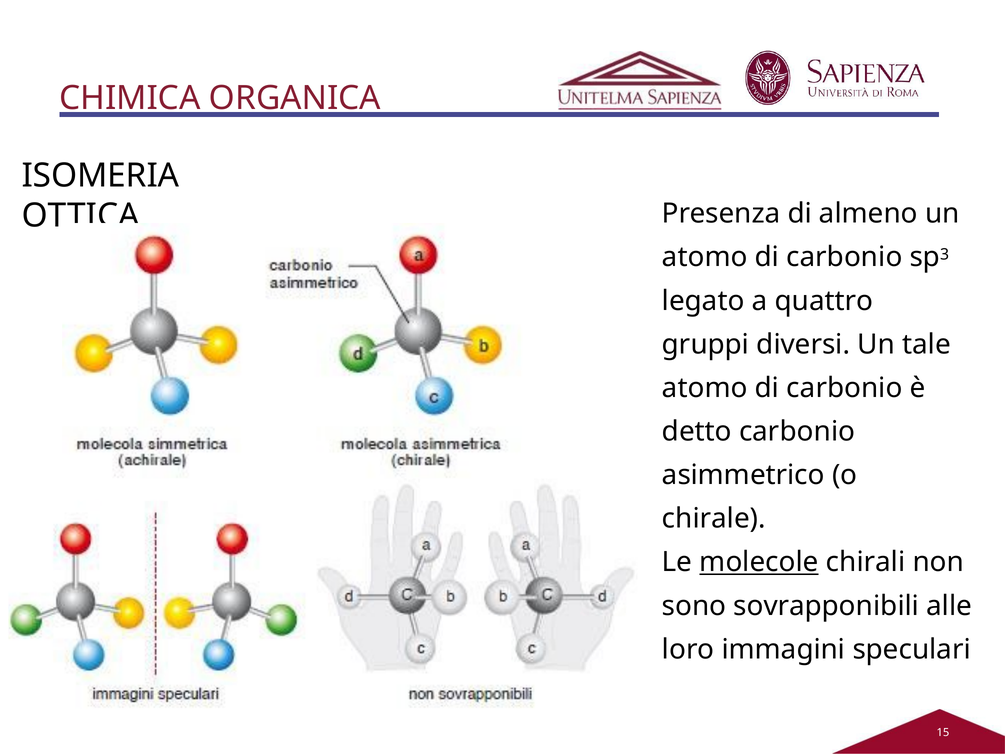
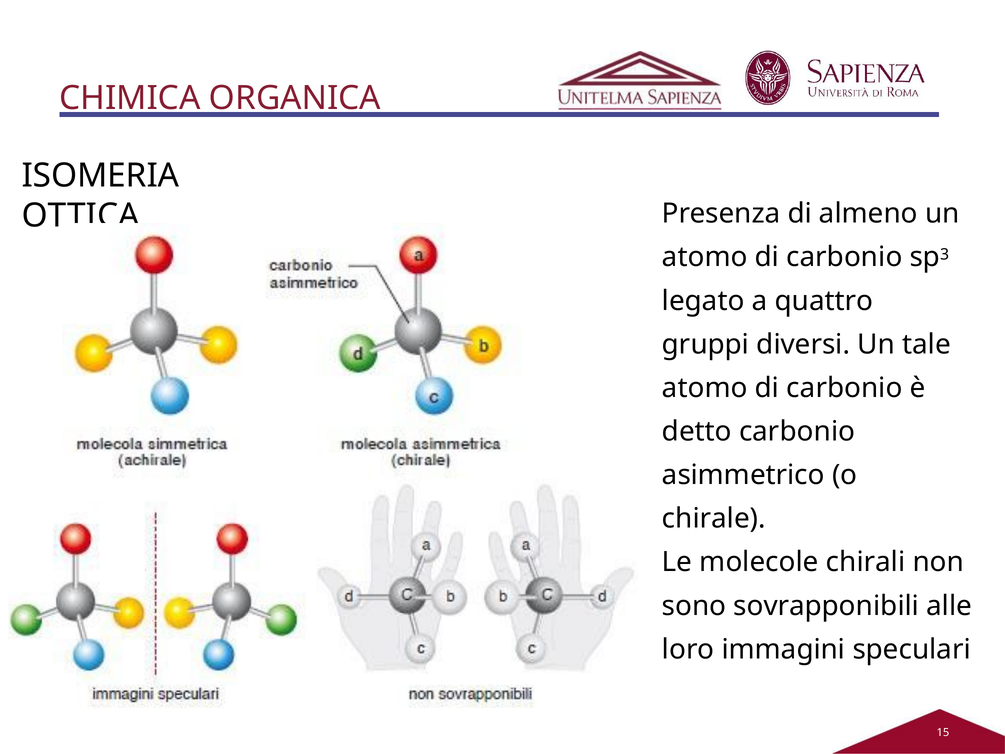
molecole underline: present -> none
